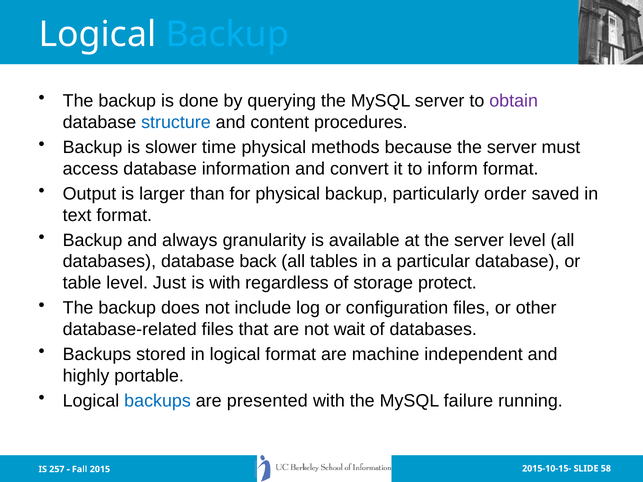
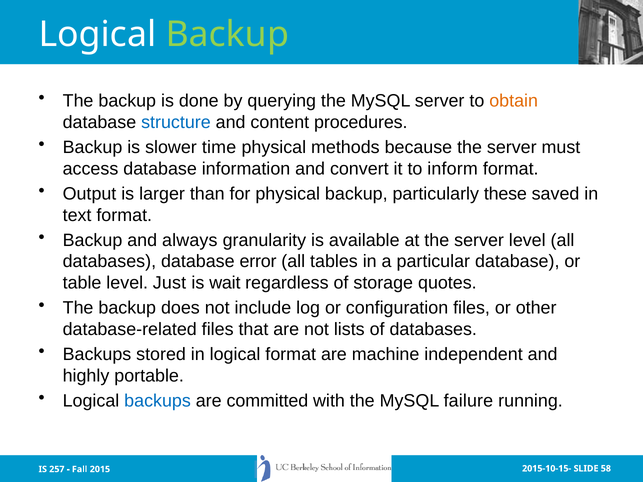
Backup at (227, 35) colour: light blue -> light green
obtain colour: purple -> orange
order: order -> these
back: back -> error
is with: with -> wait
protect: protect -> quotes
wait: wait -> lists
presented: presented -> committed
